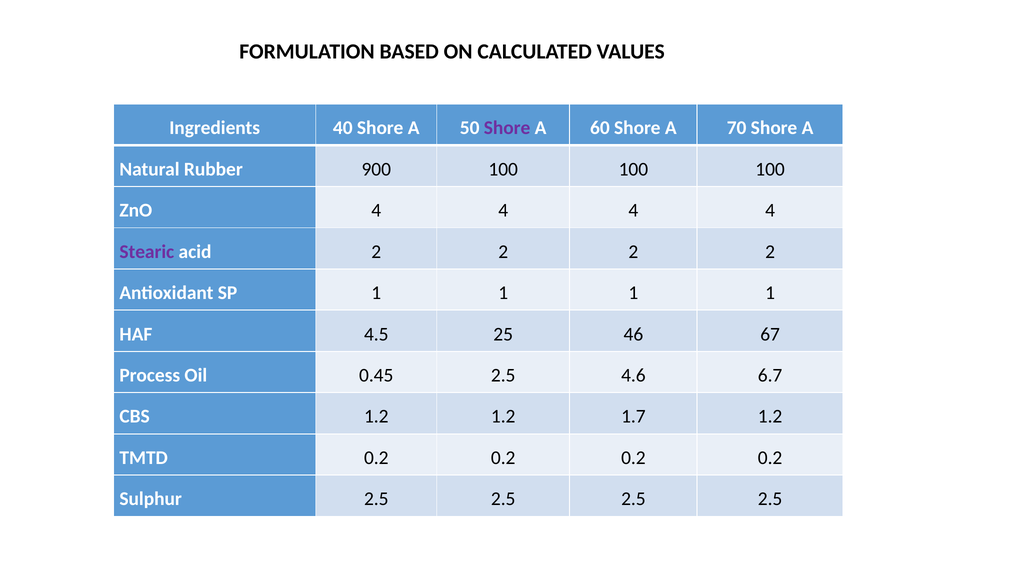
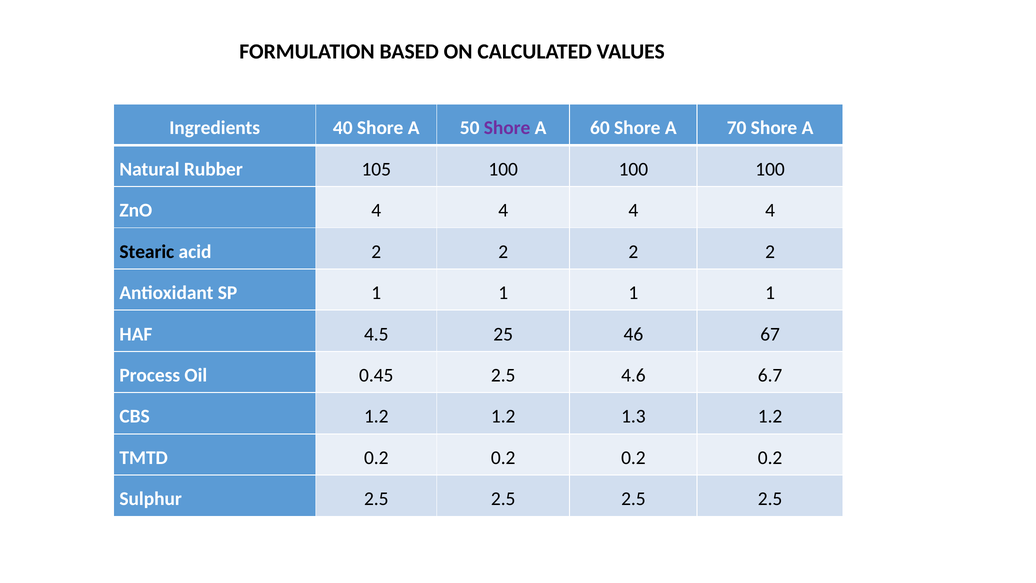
900: 900 -> 105
Stearic colour: purple -> black
1.7: 1.7 -> 1.3
